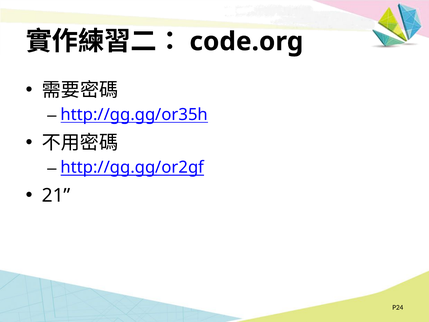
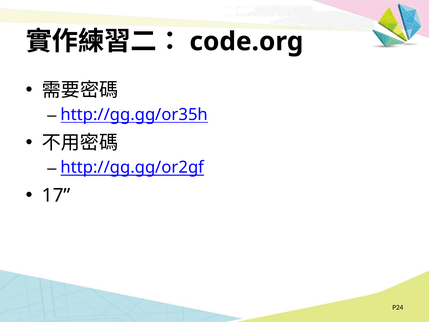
21: 21 -> 17
